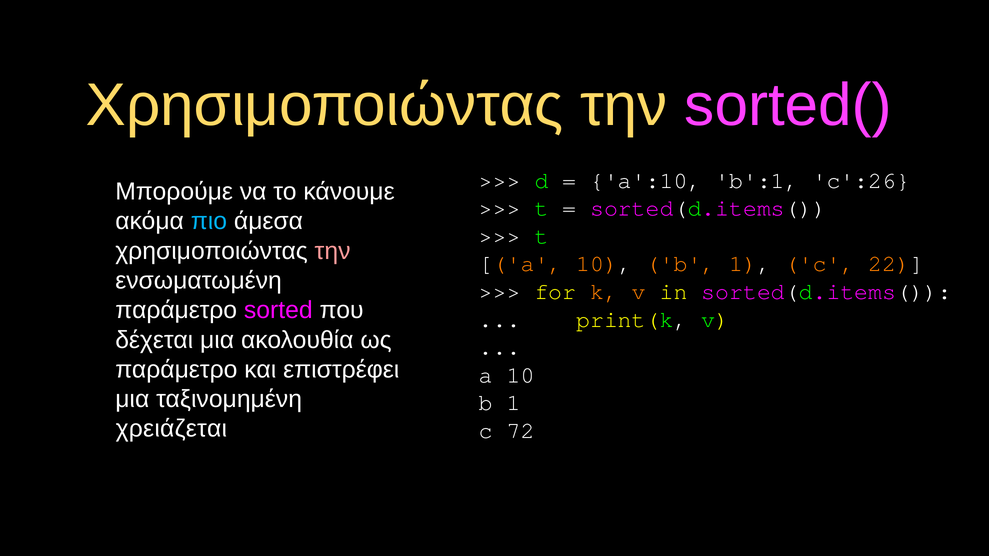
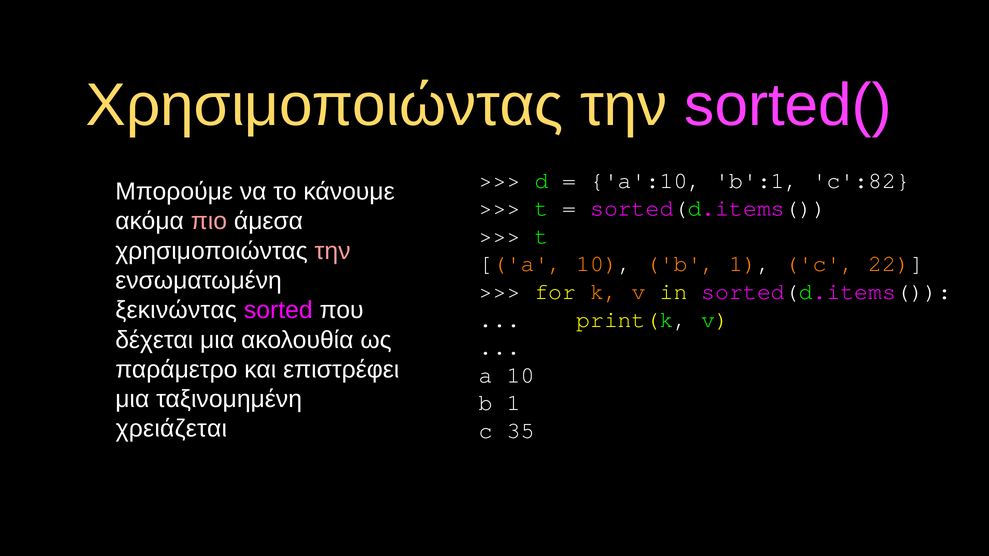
c':26: c':26 -> c':82
πιο colour: light blue -> pink
παράμετρο at (176, 310): παράμετρο -> ξεκινώντας
72: 72 -> 35
